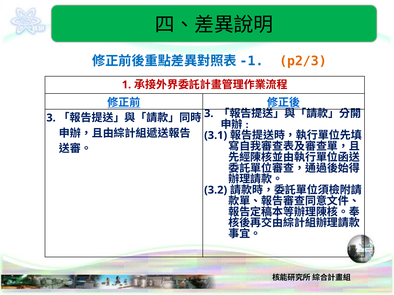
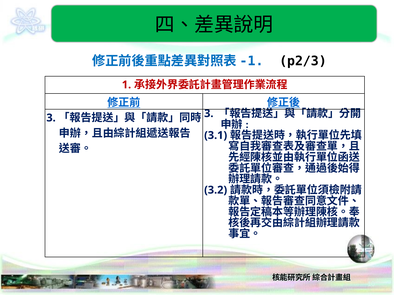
p2/3 colour: orange -> black
